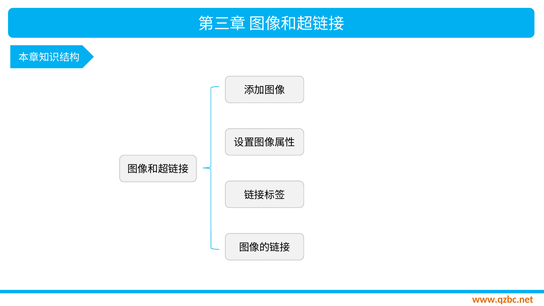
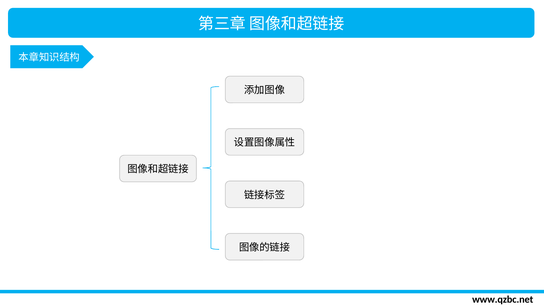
www.qzbc.net colour: orange -> black
